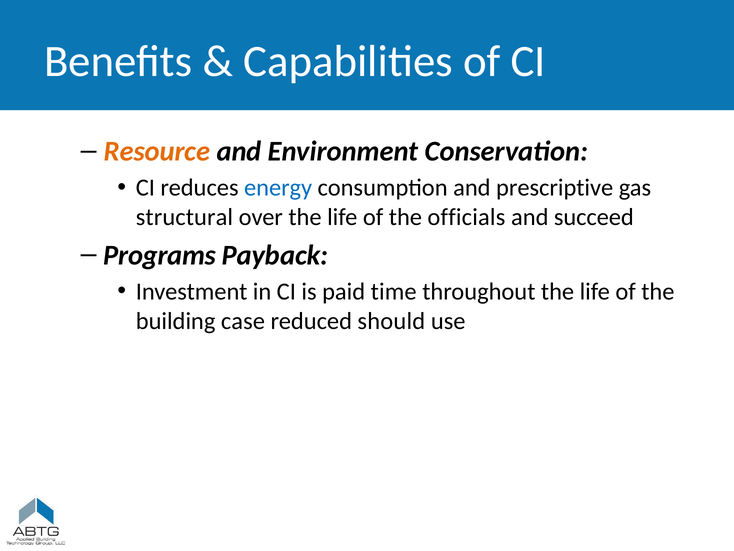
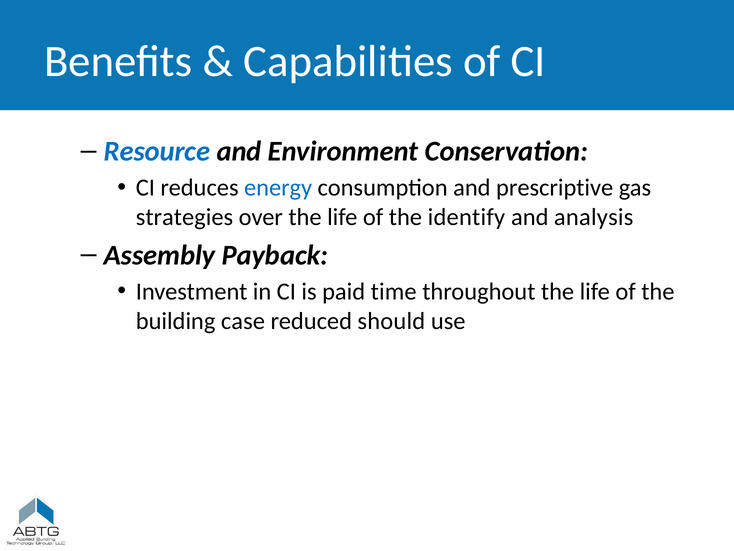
Resource colour: orange -> blue
structural: structural -> strategies
officials: officials -> identify
succeed: succeed -> analysis
Programs: Programs -> Assembly
